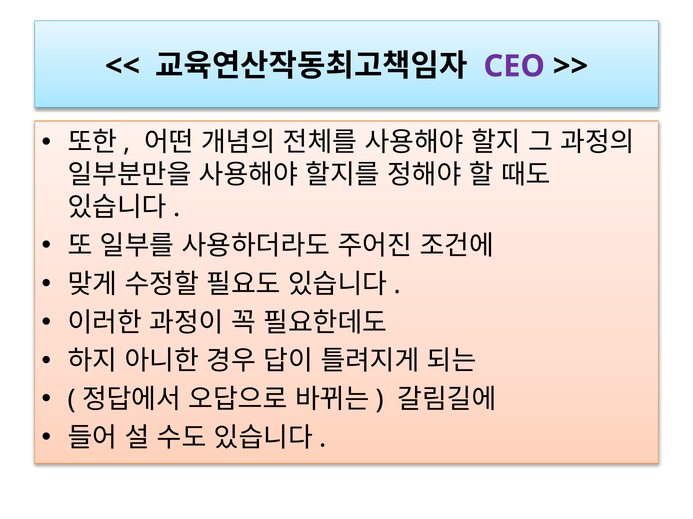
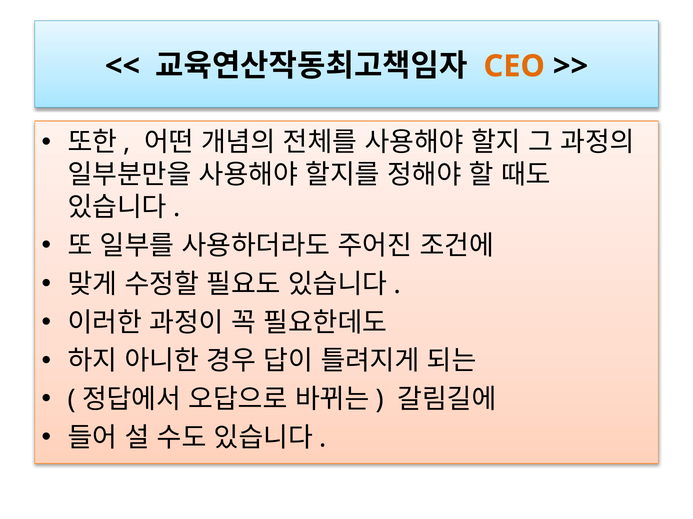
CEO colour: purple -> orange
